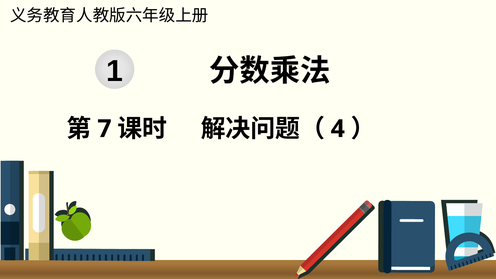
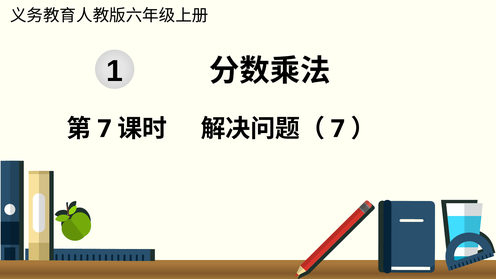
4 at (338, 129): 4 -> 7
